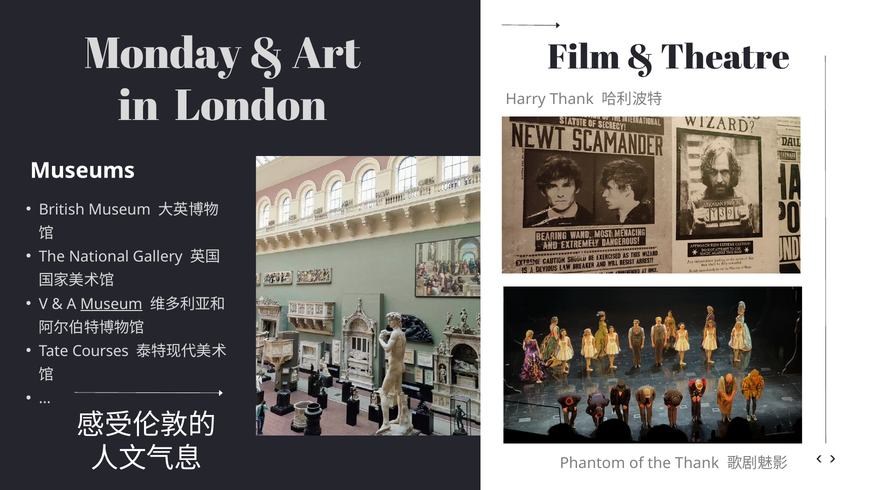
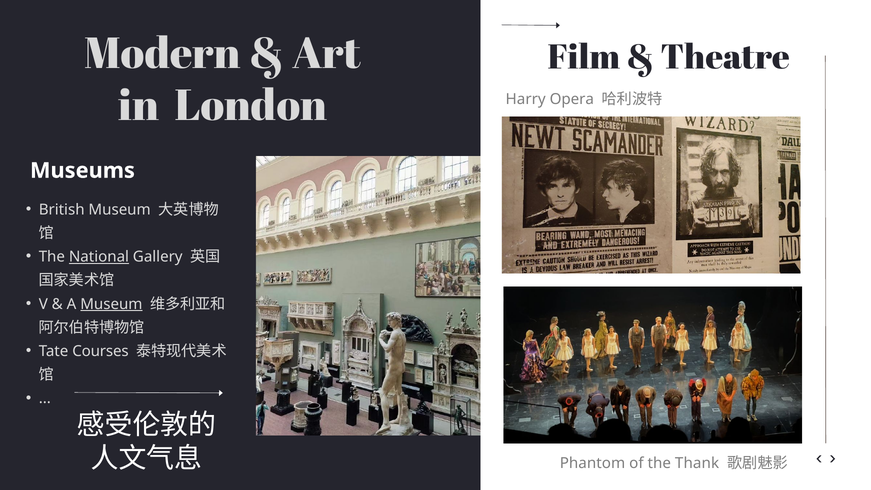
Monday: Monday -> Modern
Harry Thank: Thank -> Opera
National underline: none -> present
